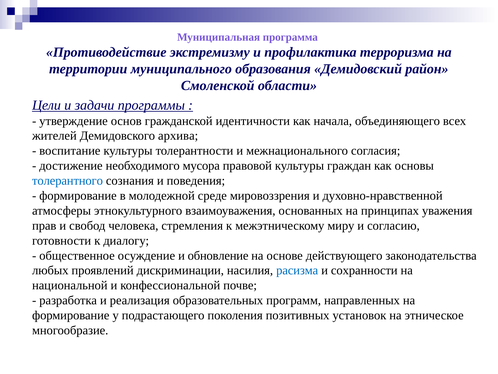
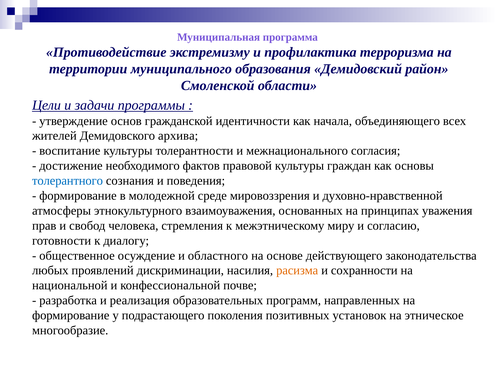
мусора: мусора -> фактов
обновление: обновление -> областного
расизма colour: blue -> orange
